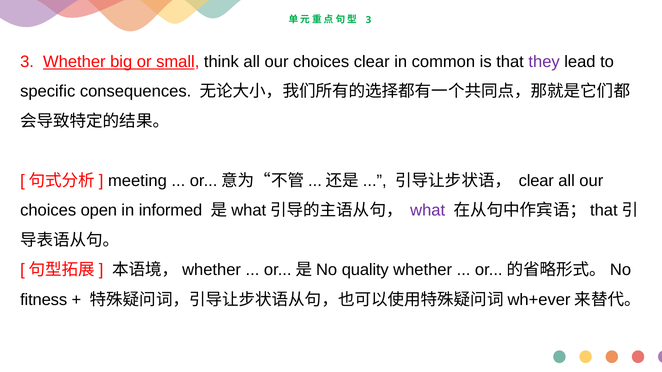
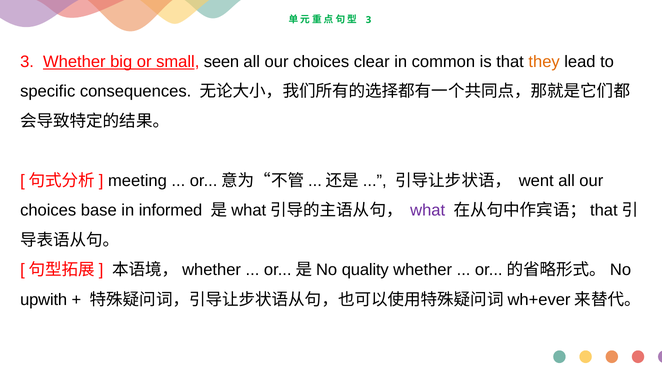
think: think -> seen
they colour: purple -> orange
clear at (536, 181): clear -> went
open: open -> base
fitness: fitness -> upwith
